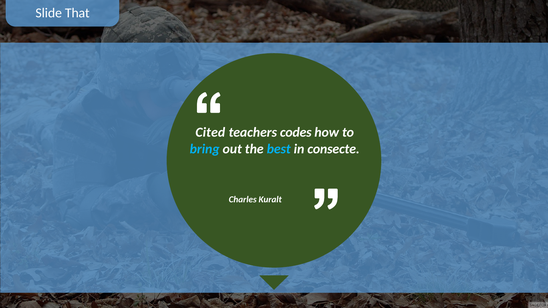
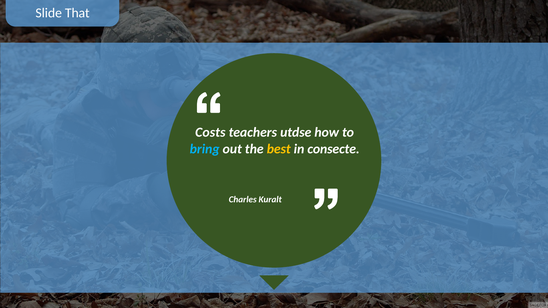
Cited: Cited -> Costs
codes: codes -> utdse
best colour: light blue -> yellow
